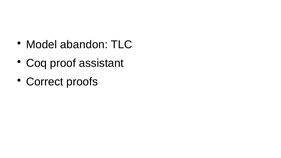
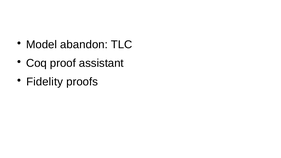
Correct: Correct -> Fidelity
